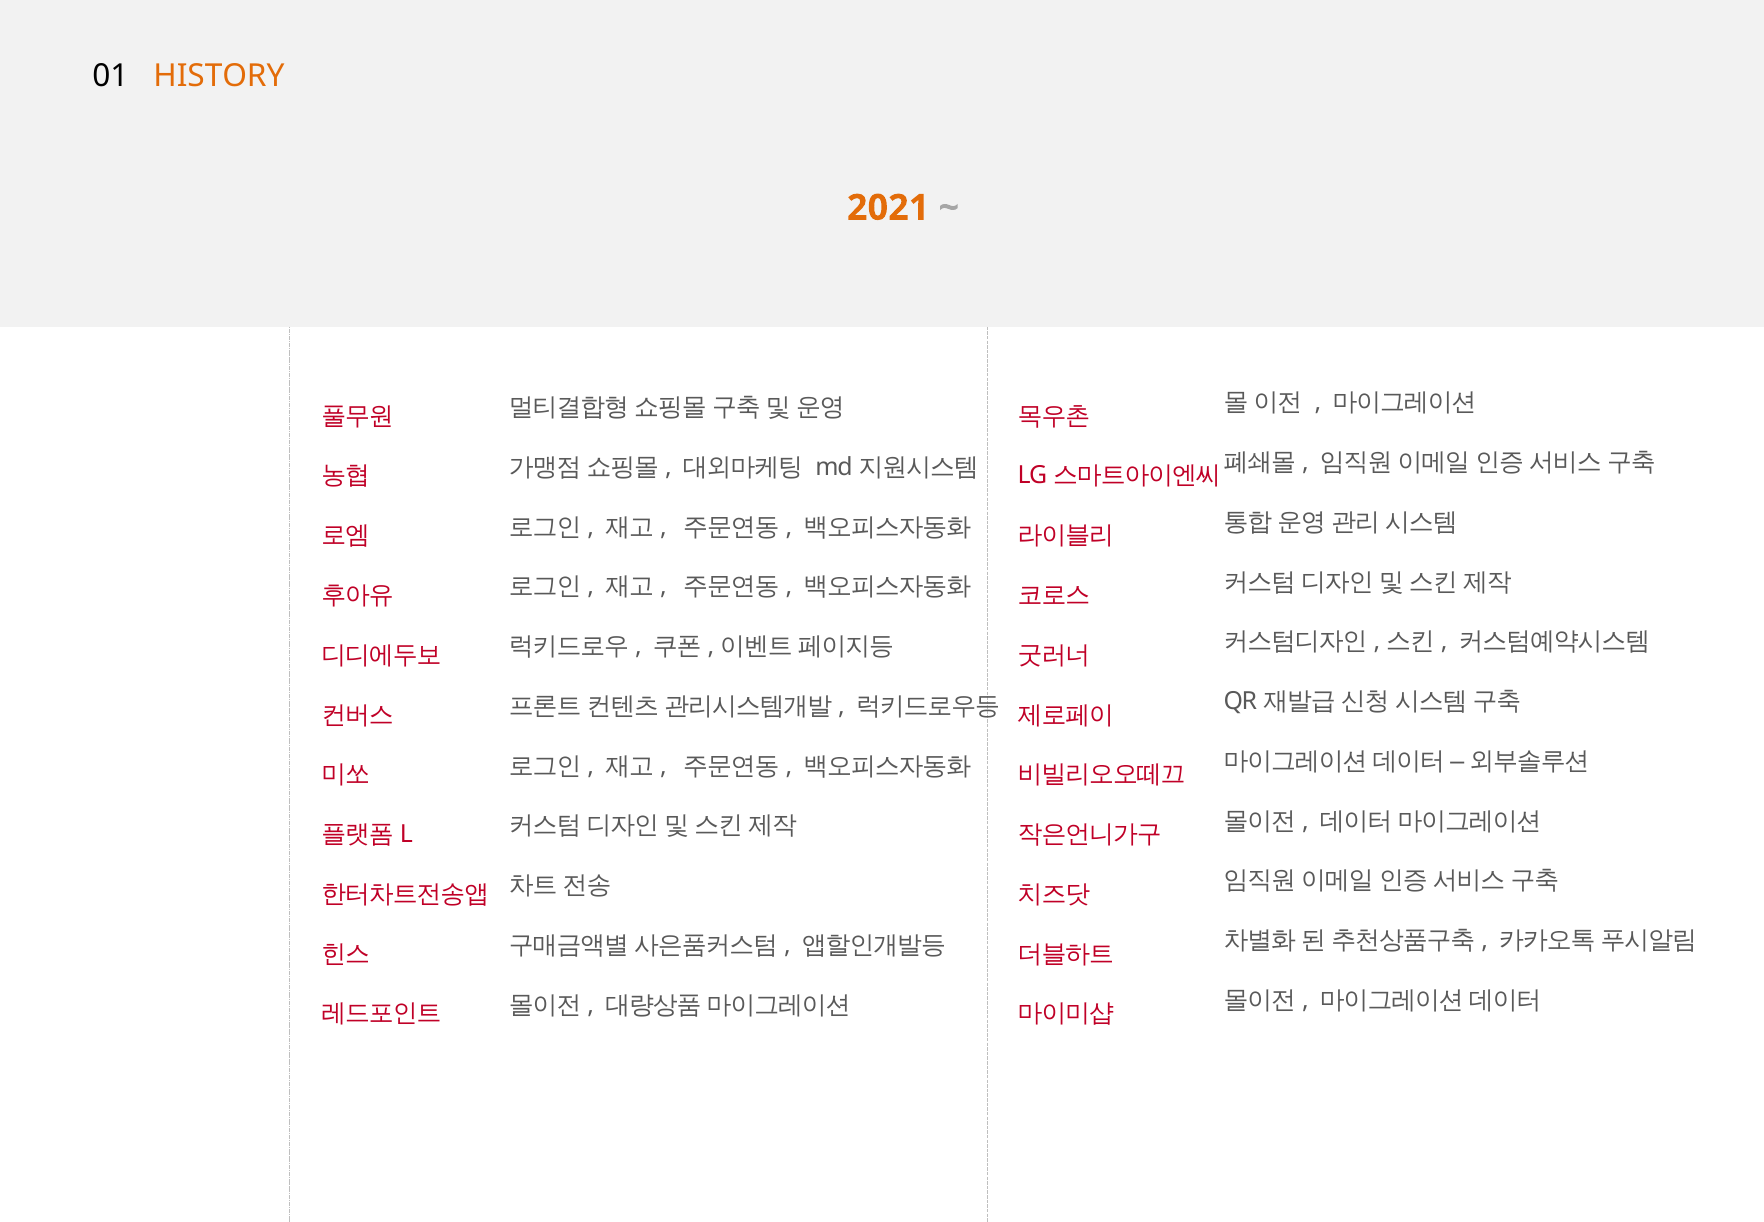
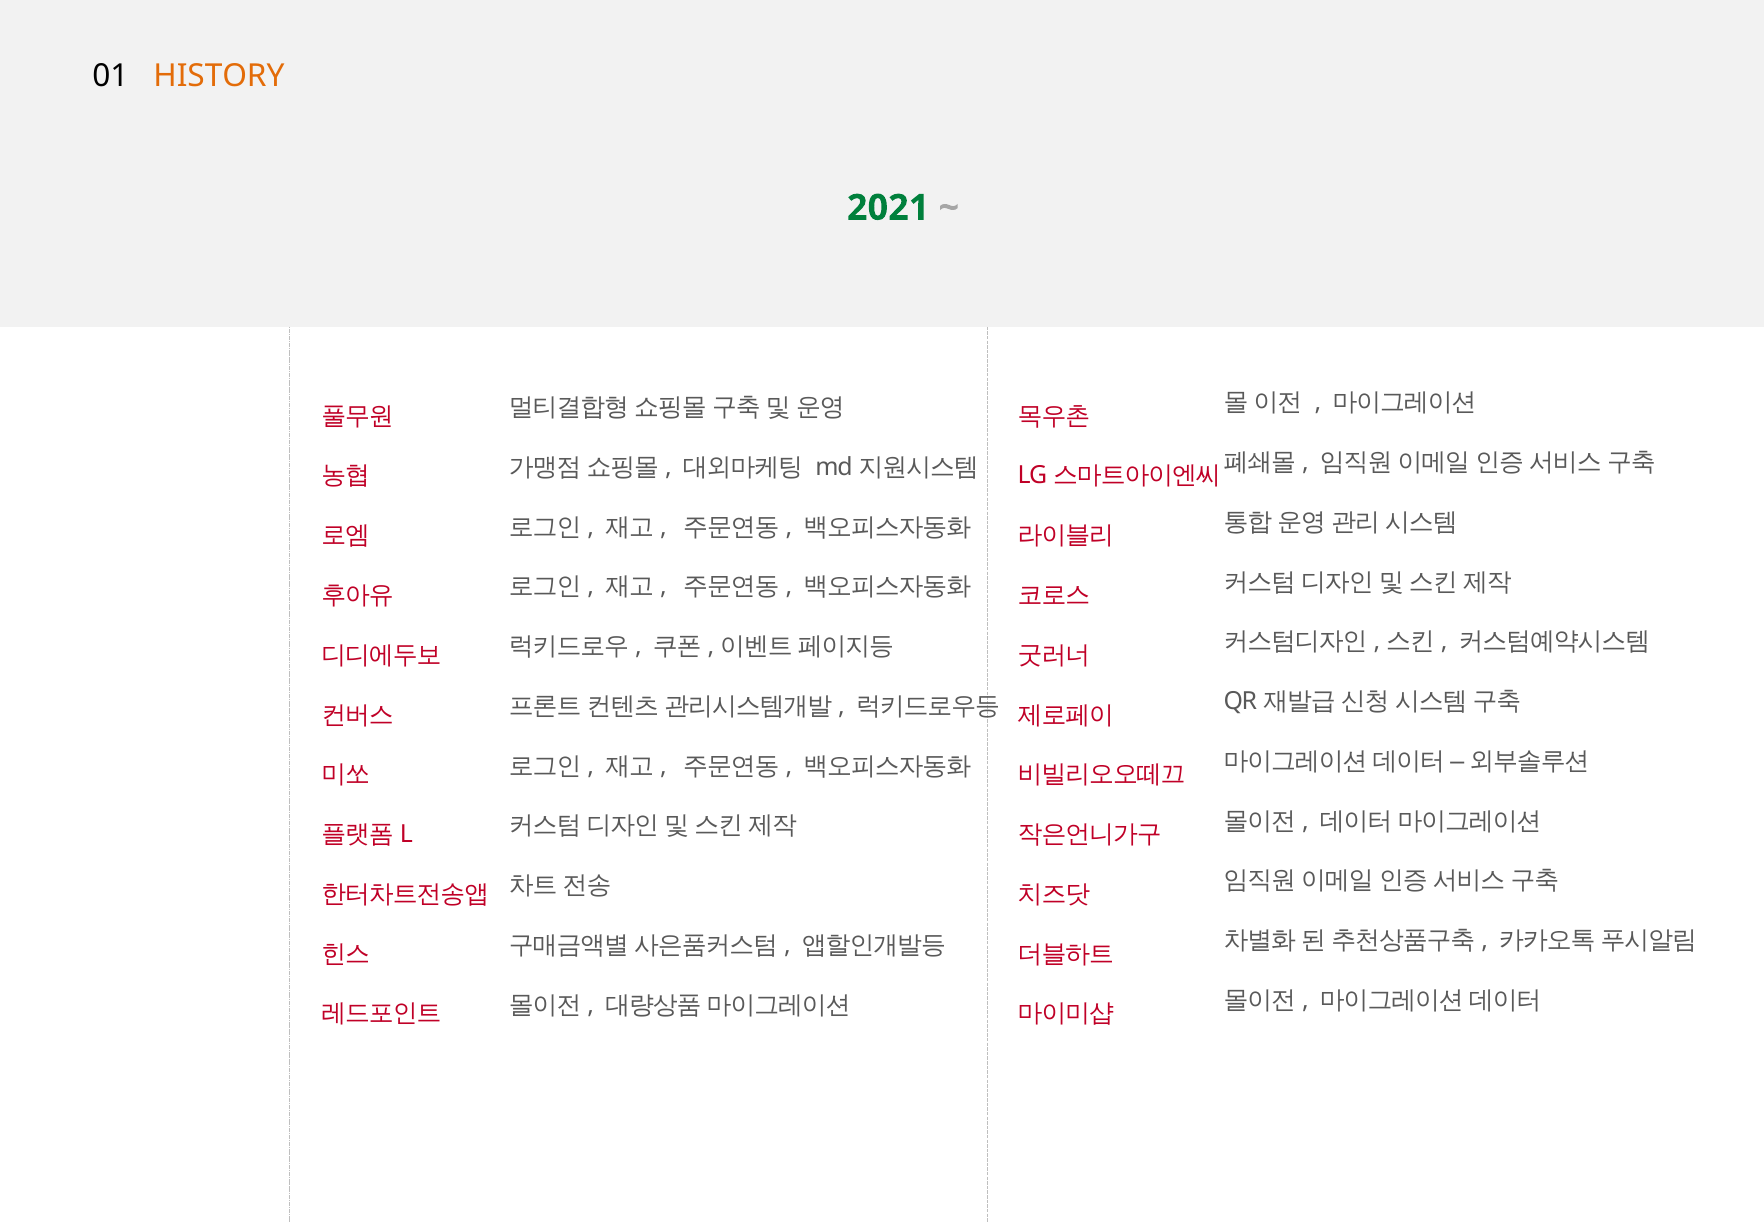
2021 colour: orange -> green
